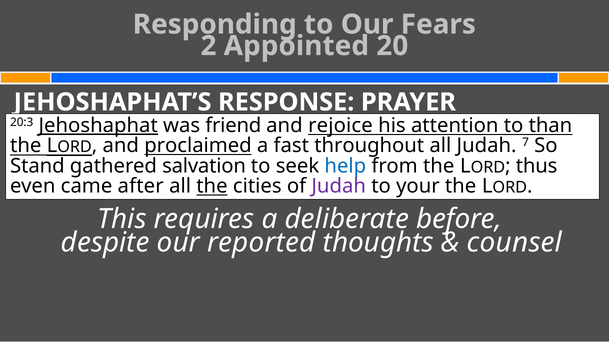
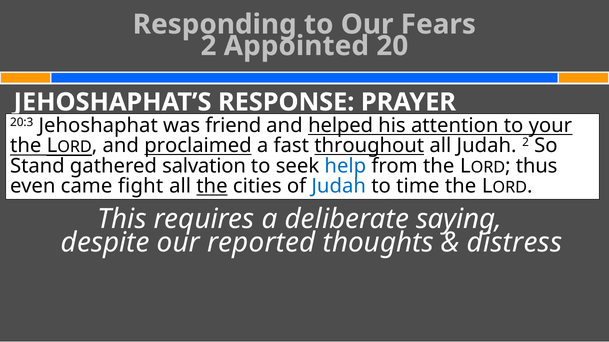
Jehoshaphat underline: present -> none
rejoice: rejoice -> helped
than: than -> your
throughout underline: none -> present
Judah 7: 7 -> 2
after: after -> fight
Judah at (339, 187) colour: purple -> blue
your: your -> time
before: before -> saying
counsel: counsel -> distress
